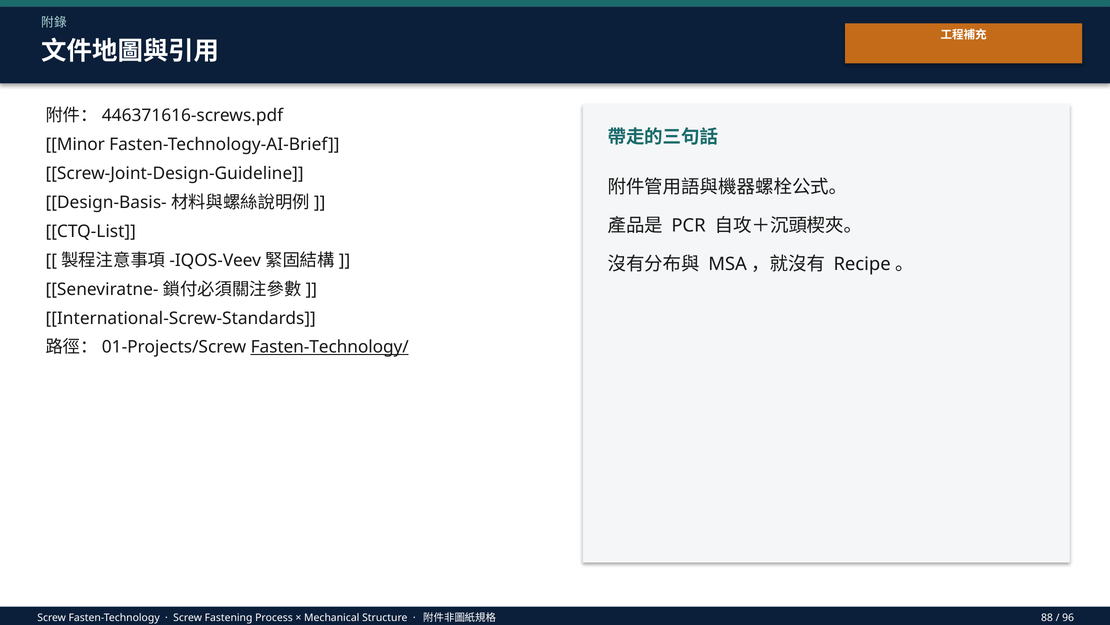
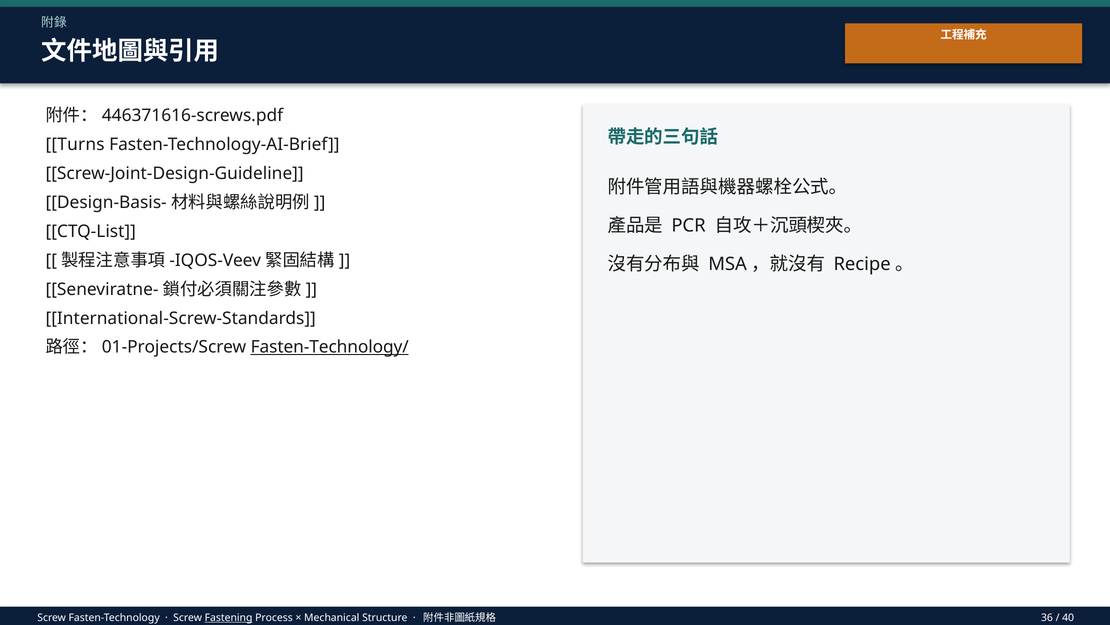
Minor: Minor -> Turns
Fastening underline: none -> present
88: 88 -> 36
96: 96 -> 40
